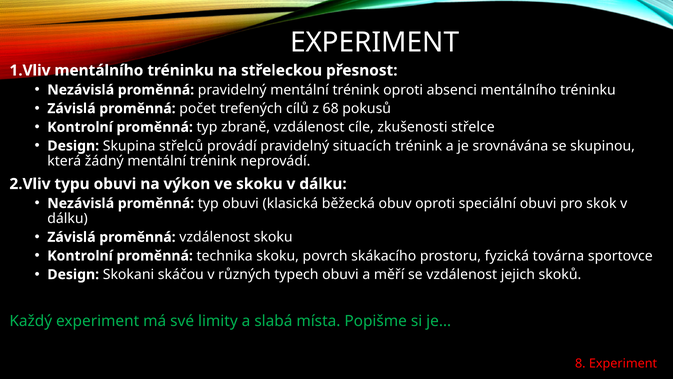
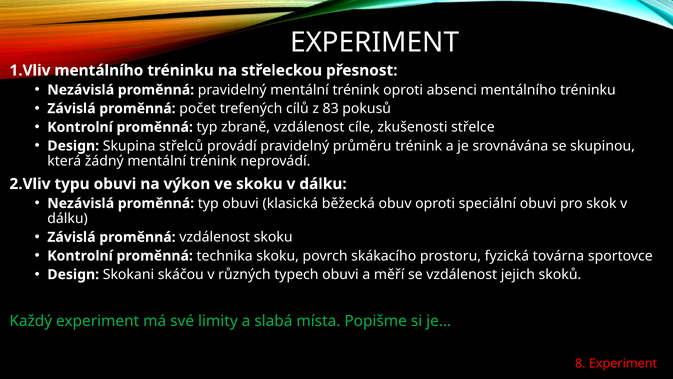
68: 68 -> 83
situacích: situacích -> průměru
